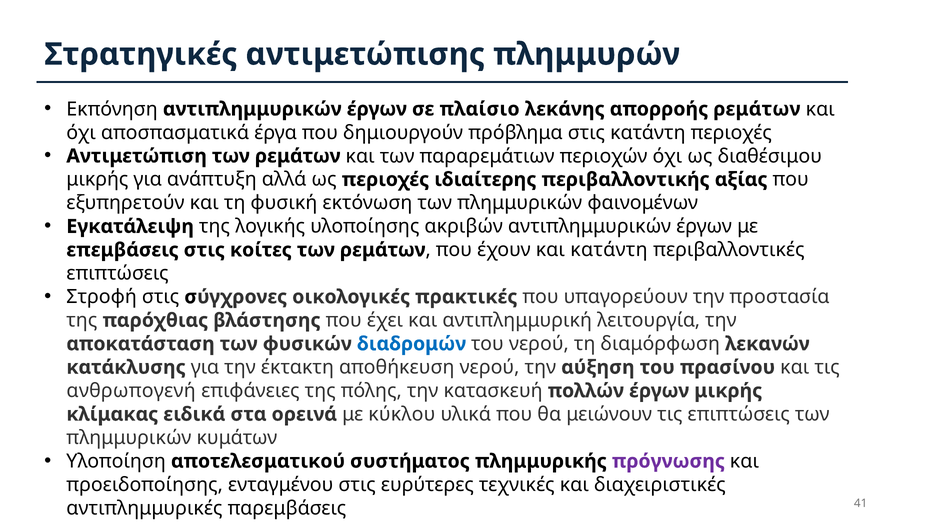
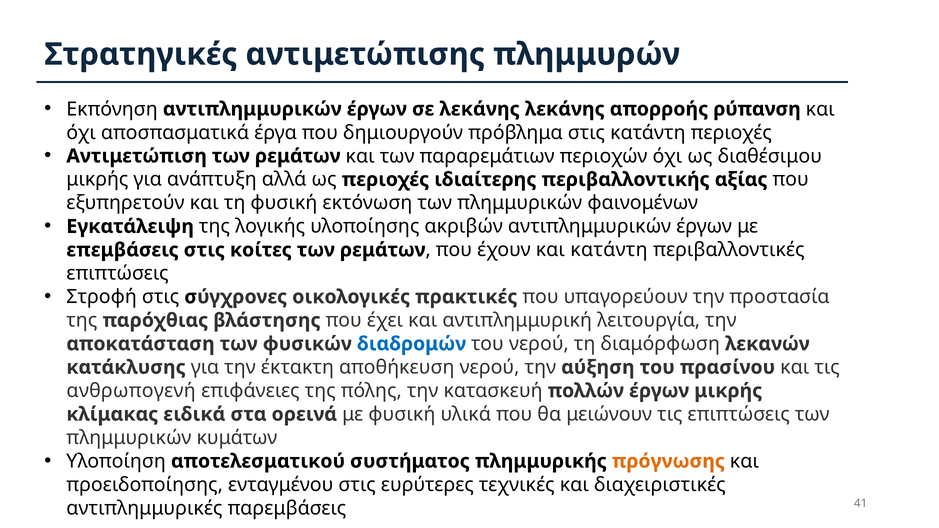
σε πλαίσιο: πλαίσιο -> λεκάνης
απορροής ρεμάτων: ρεμάτων -> ρύπανση
με κύκλου: κύκλου -> φυσική
πρόγνωσης colour: purple -> orange
